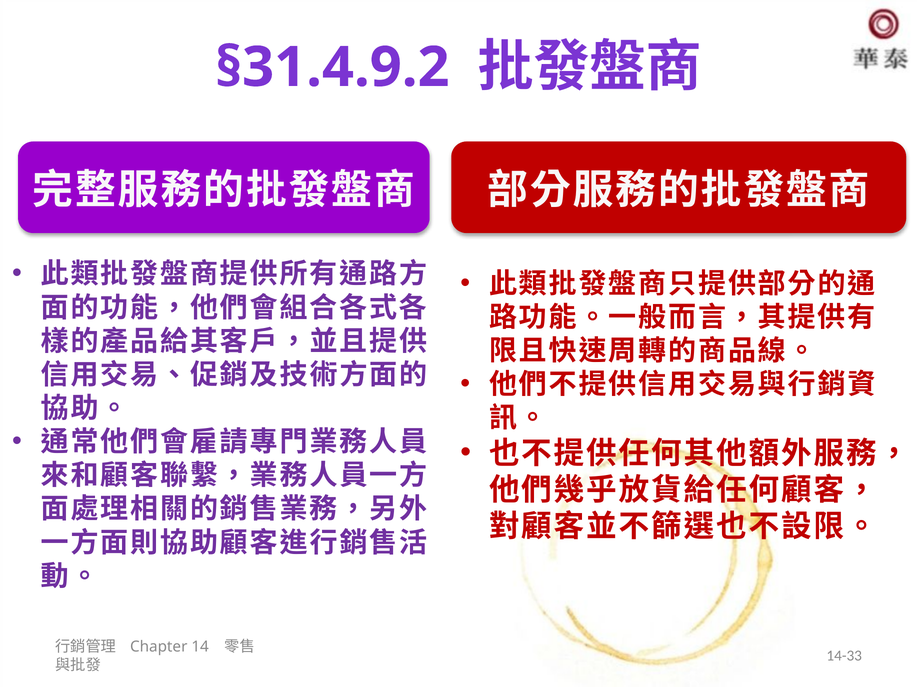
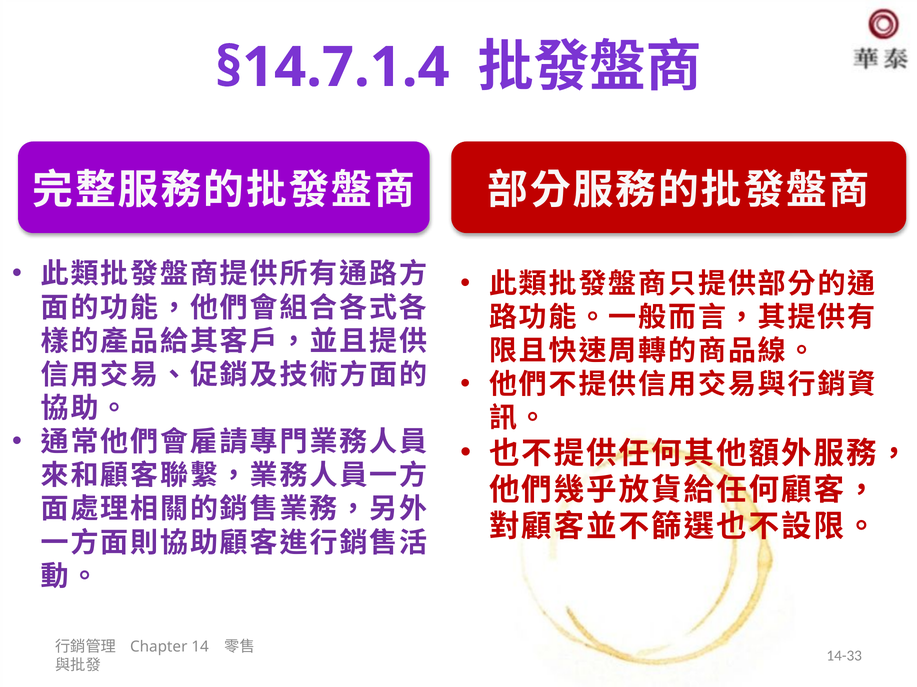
§31.4.9.2: §31.4.9.2 -> §14.7.1.4
